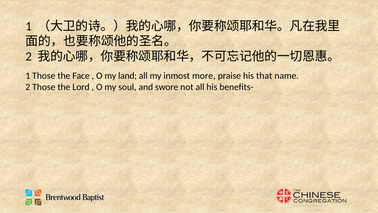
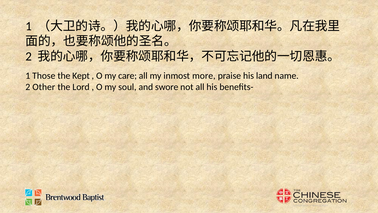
Face: Face -> Kept
land: land -> care
that: that -> land
2 Those: Those -> Other
